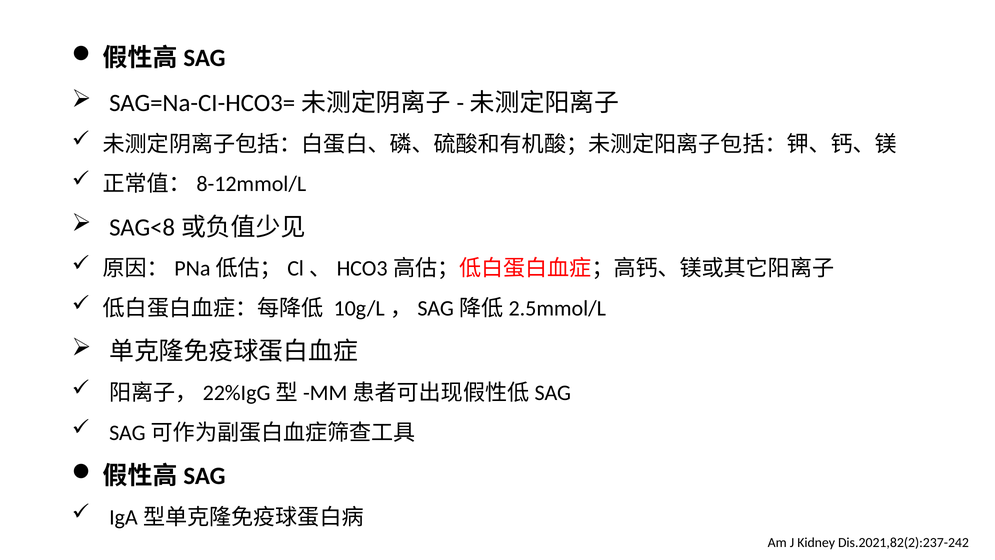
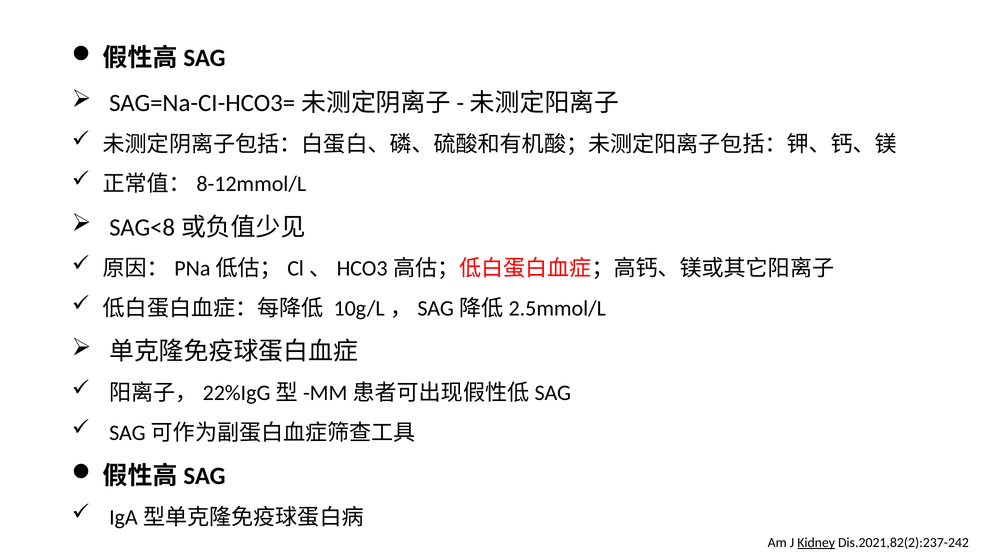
Kidney underline: none -> present
